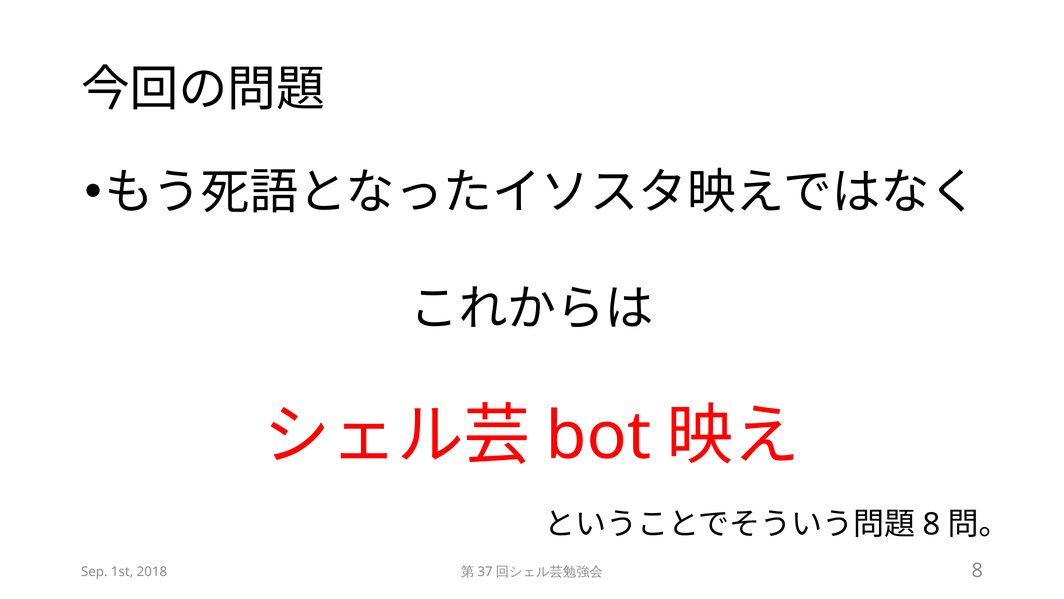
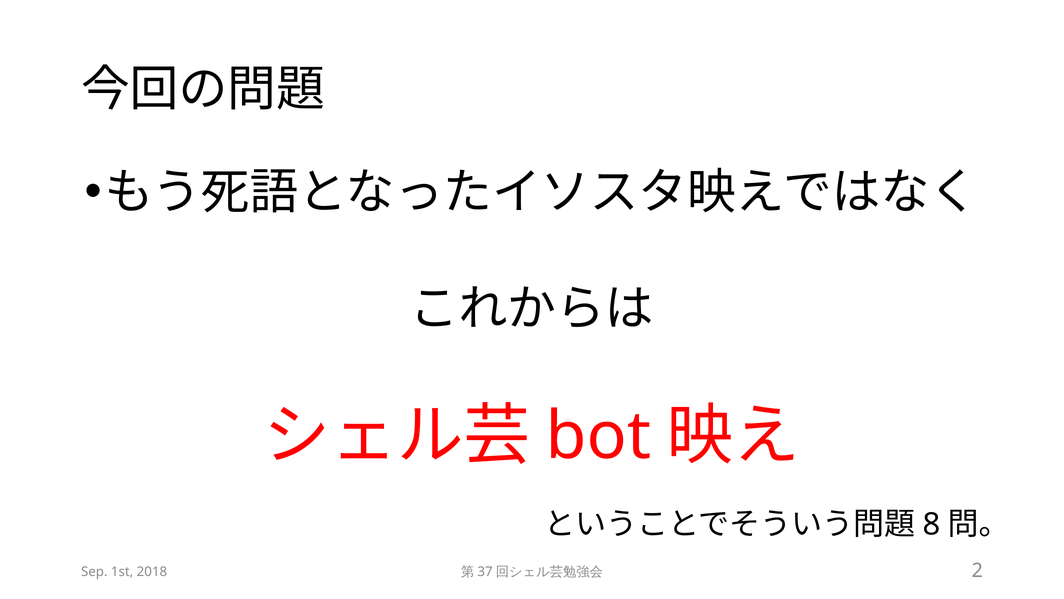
8 at (977, 570): 8 -> 2
